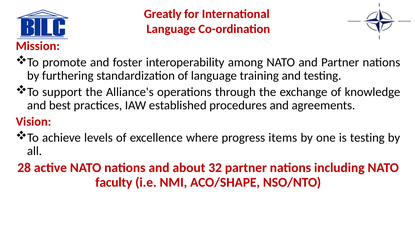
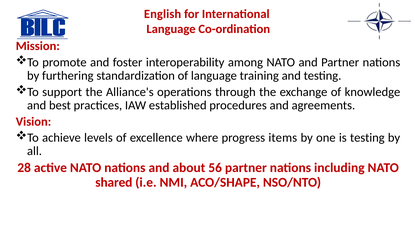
Greatly: Greatly -> English
32: 32 -> 56
faculty: faculty -> shared
